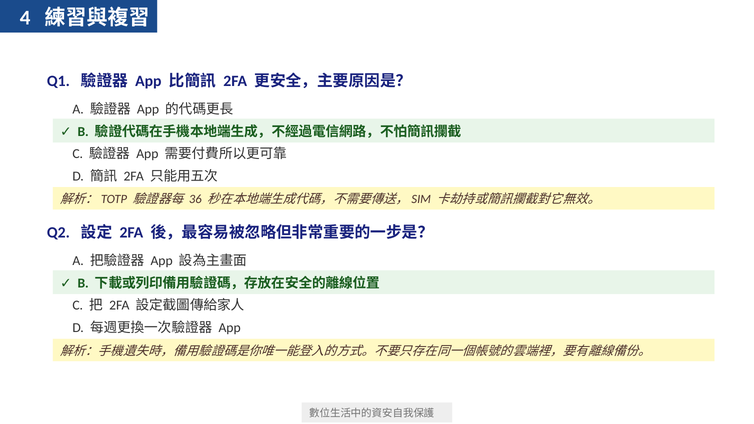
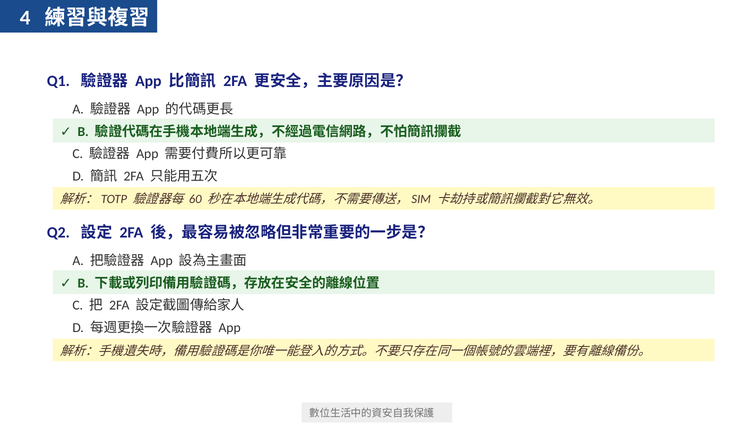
36: 36 -> 60
